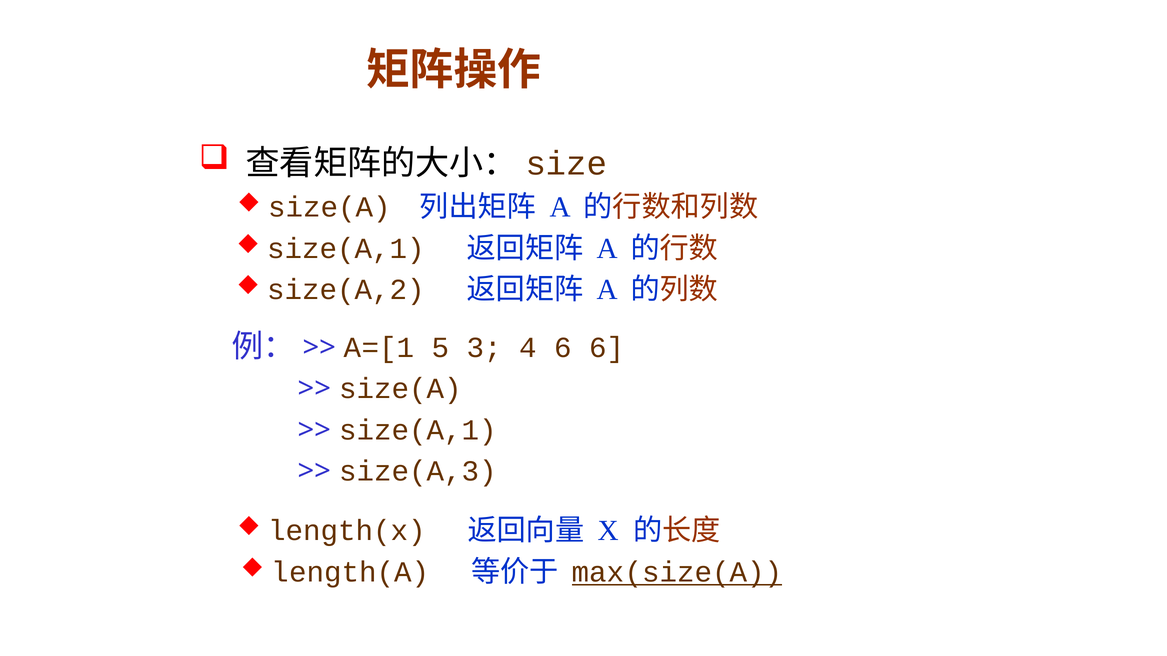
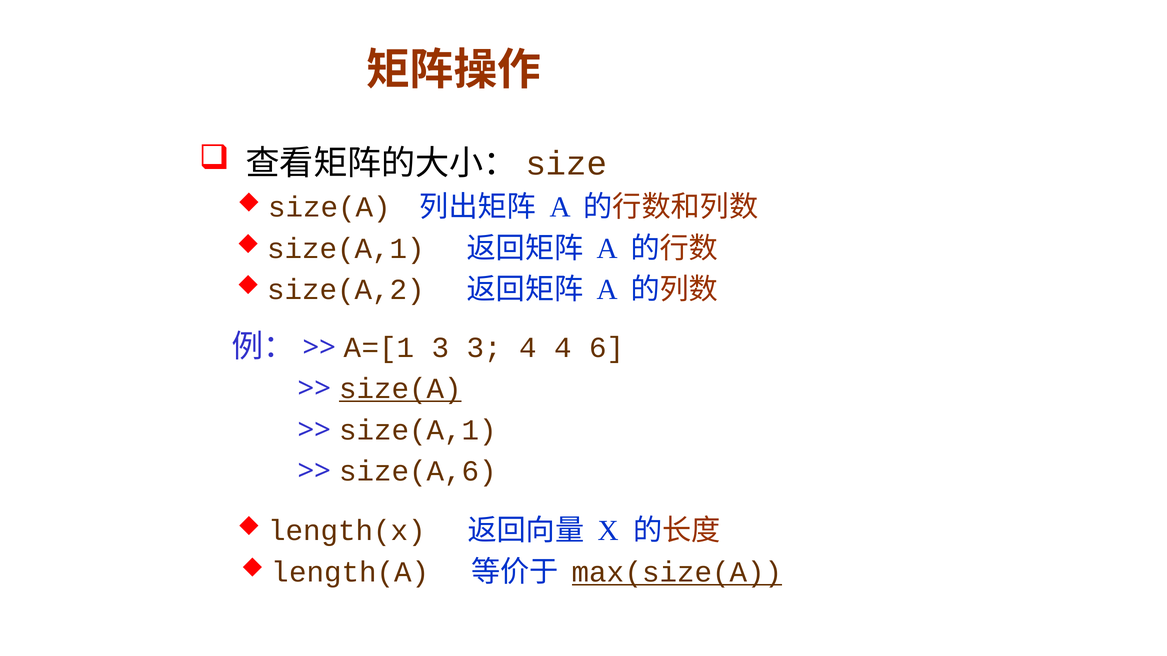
A=[1 5: 5 -> 3
4 6: 6 -> 4
size(A at (400, 389) underline: none -> present
size(A,3: size(A,3 -> size(A,6
